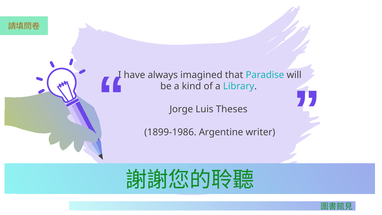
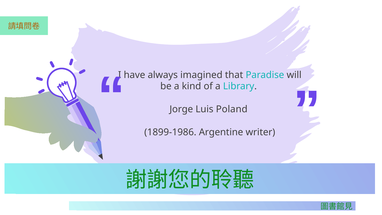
Theses: Theses -> Poland
